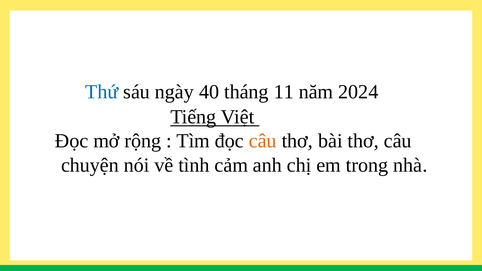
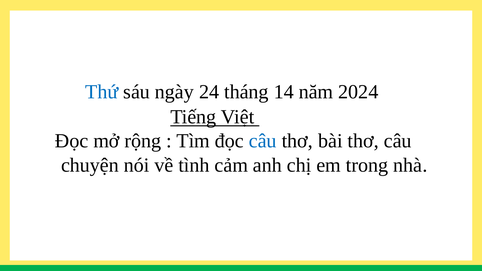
40: 40 -> 24
11: 11 -> 14
câu at (263, 141) colour: orange -> blue
